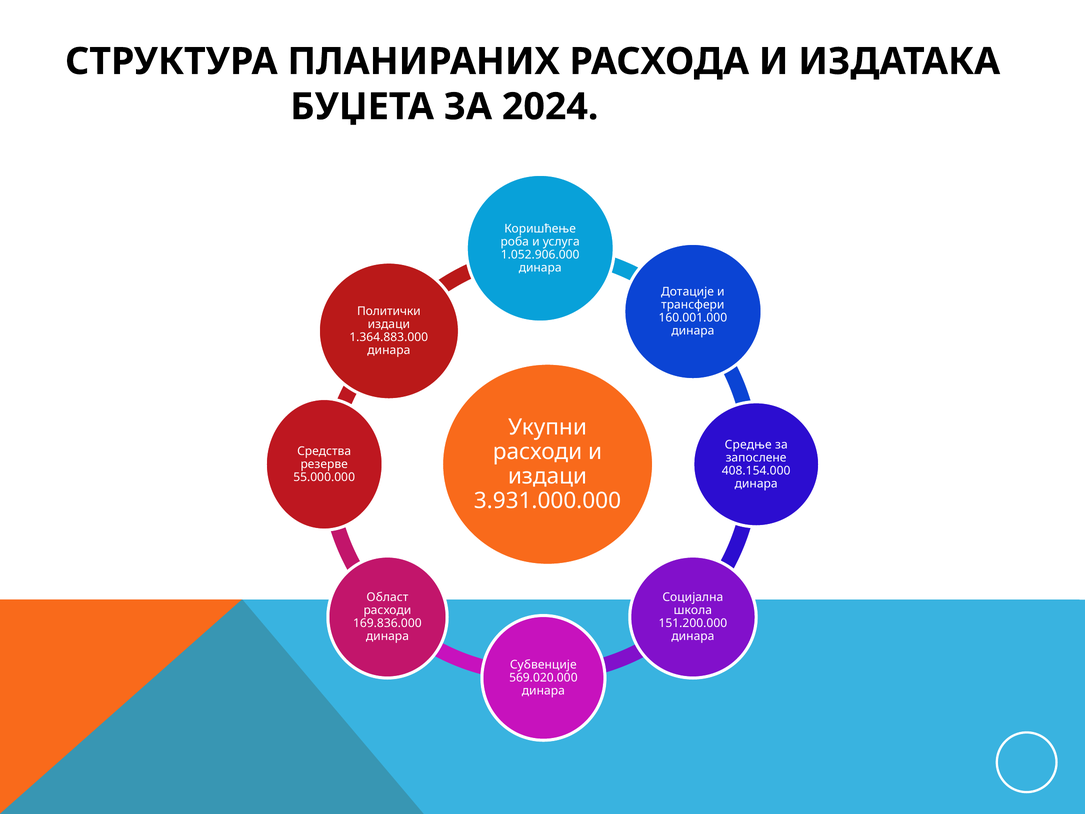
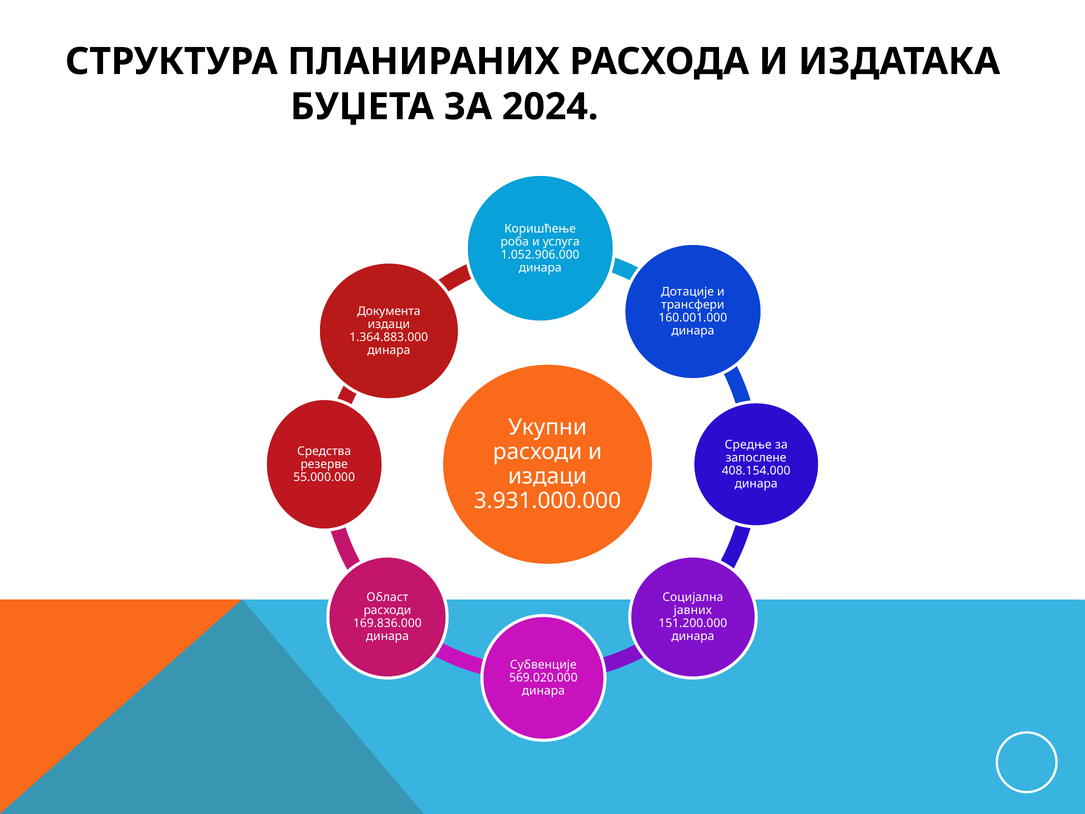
Политички: Политички -> Документа
школа: школа -> јавних
